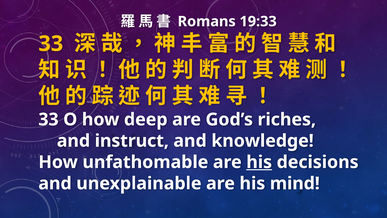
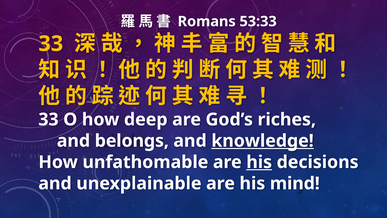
19:33: 19:33 -> 53:33
instruct: instruct -> belongs
knowledge underline: none -> present
